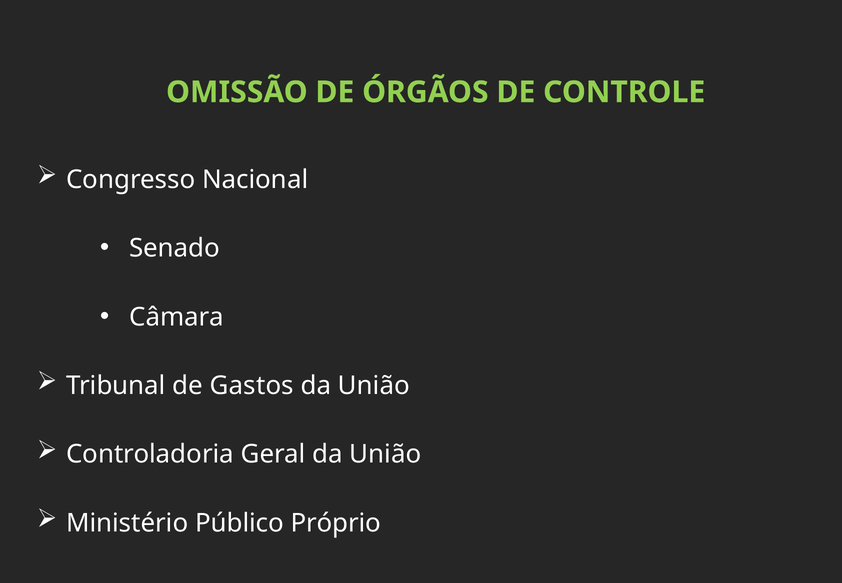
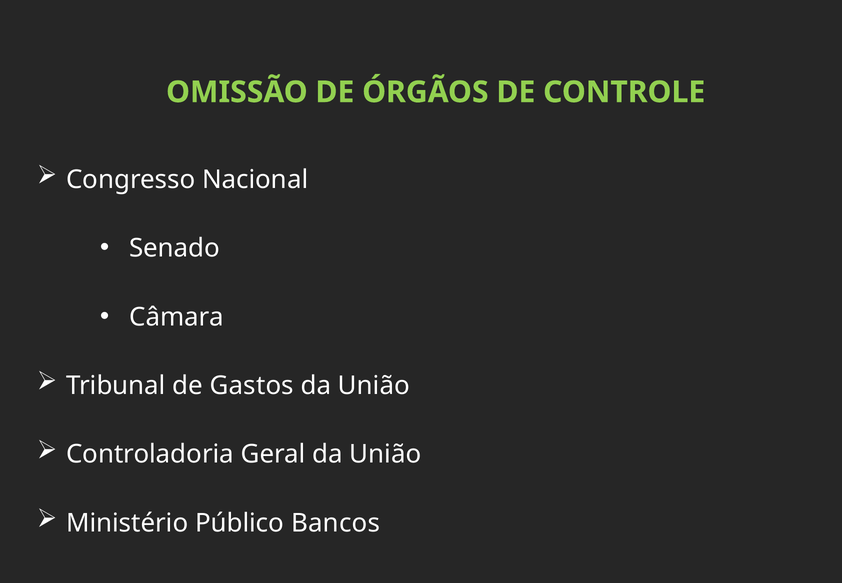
Próprio: Próprio -> Bancos
